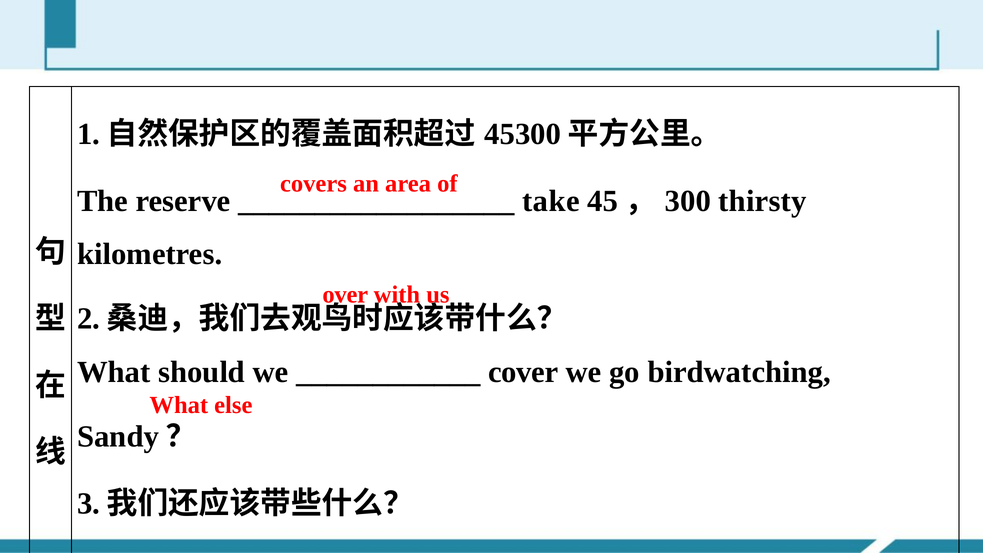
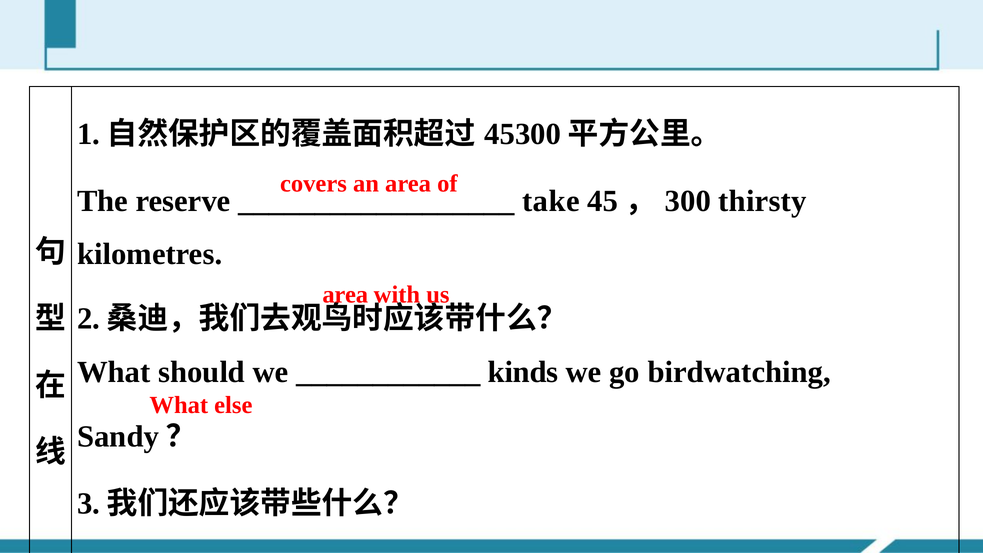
over at (345, 295): over -> area
cover: cover -> kinds
